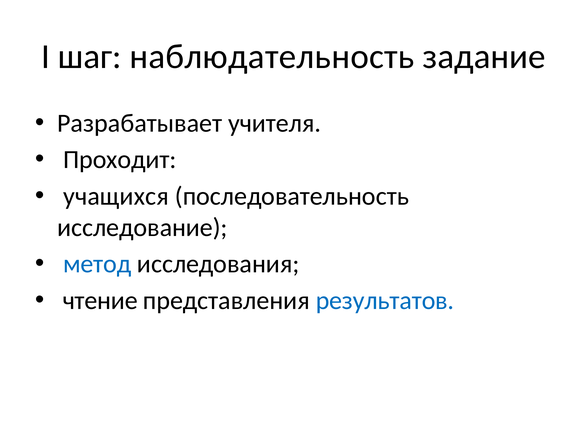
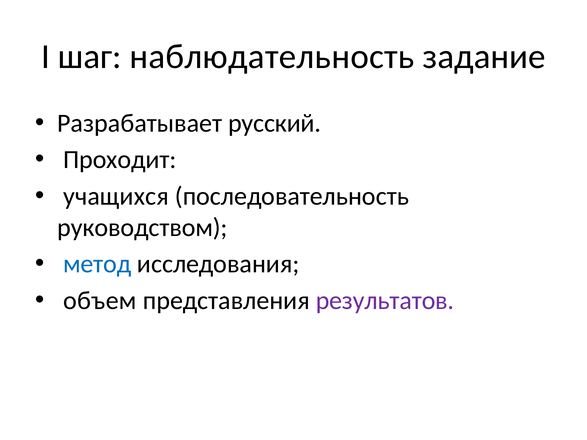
учителя: учителя -> русский
исследование: исследование -> руководством
чтение: чтение -> объем
результатов colour: blue -> purple
